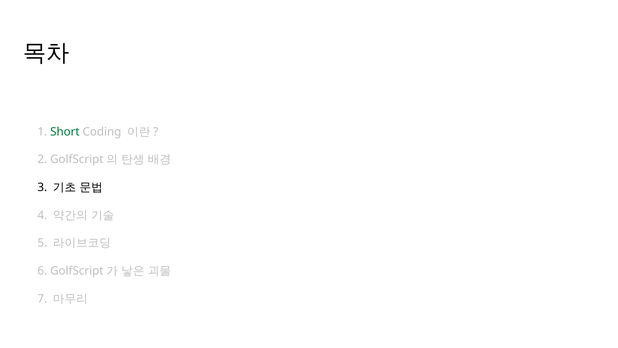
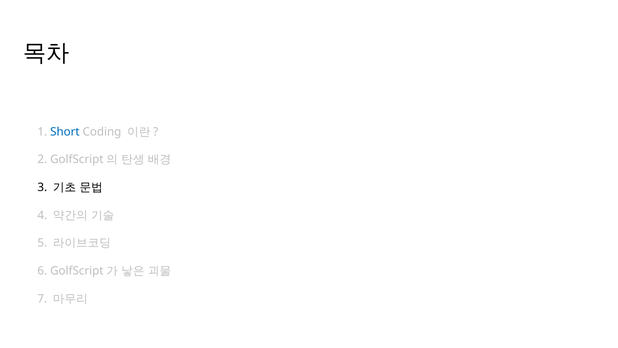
Short colour: green -> blue
